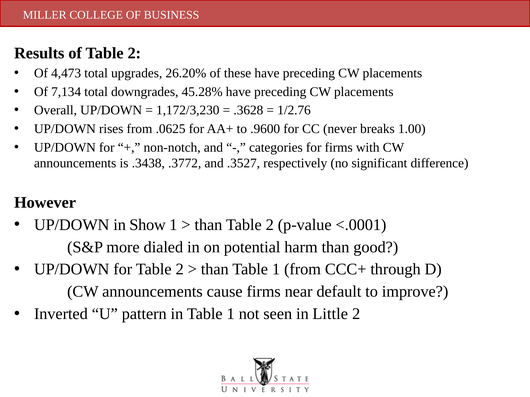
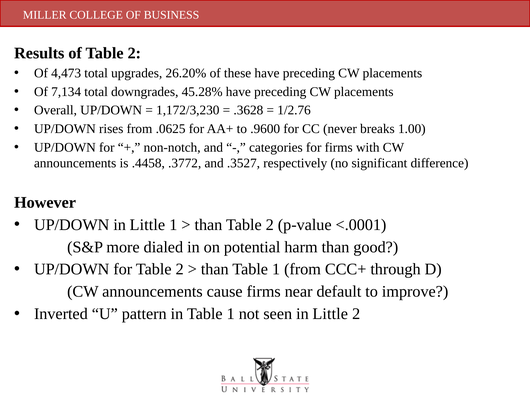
.3438: .3438 -> .4458
UP/DOWN in Show: Show -> Little
